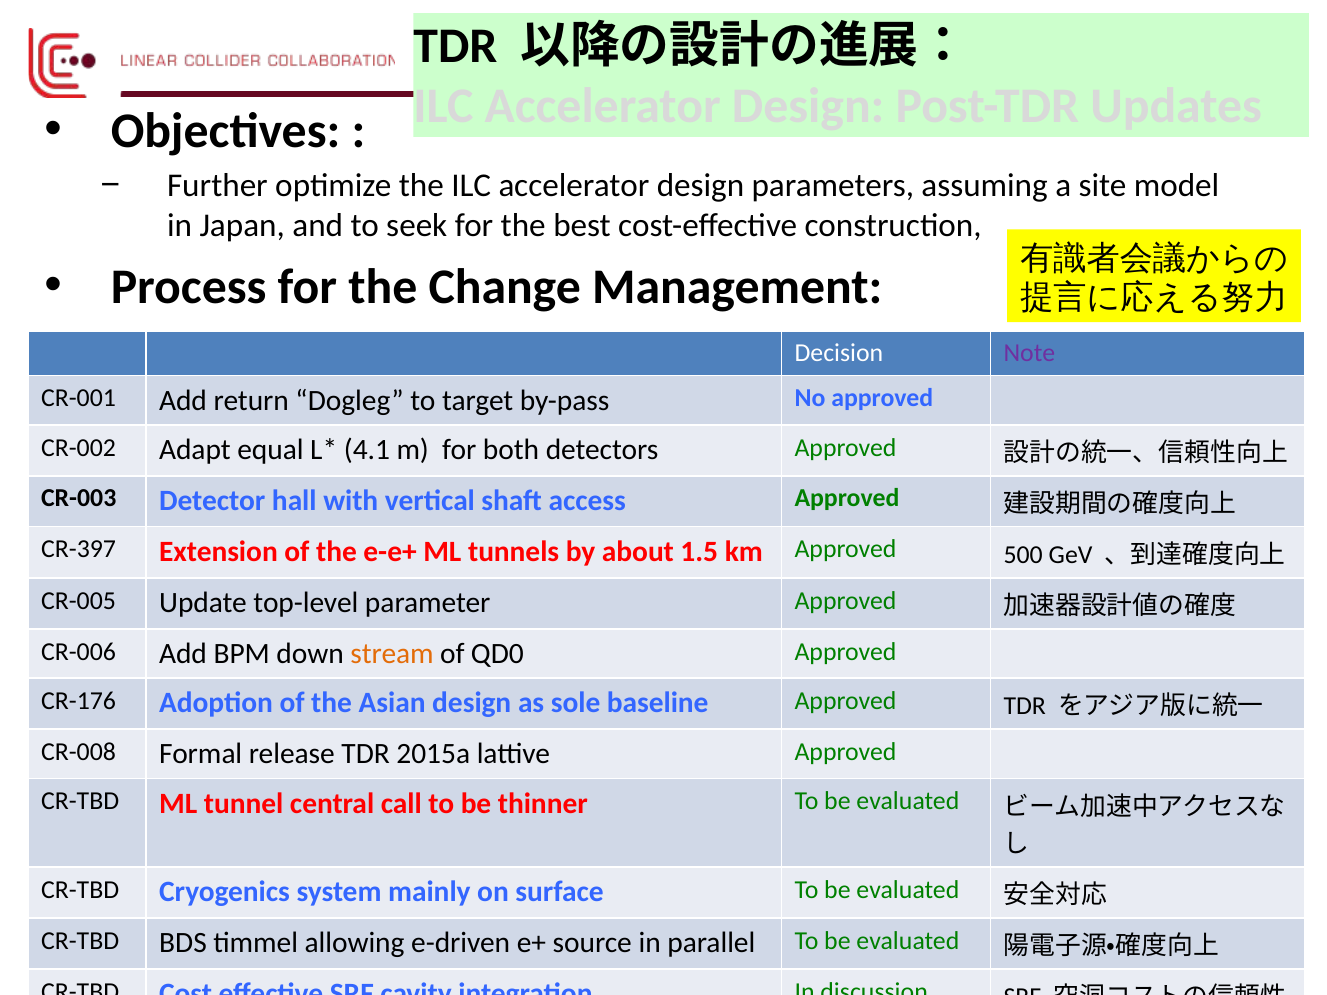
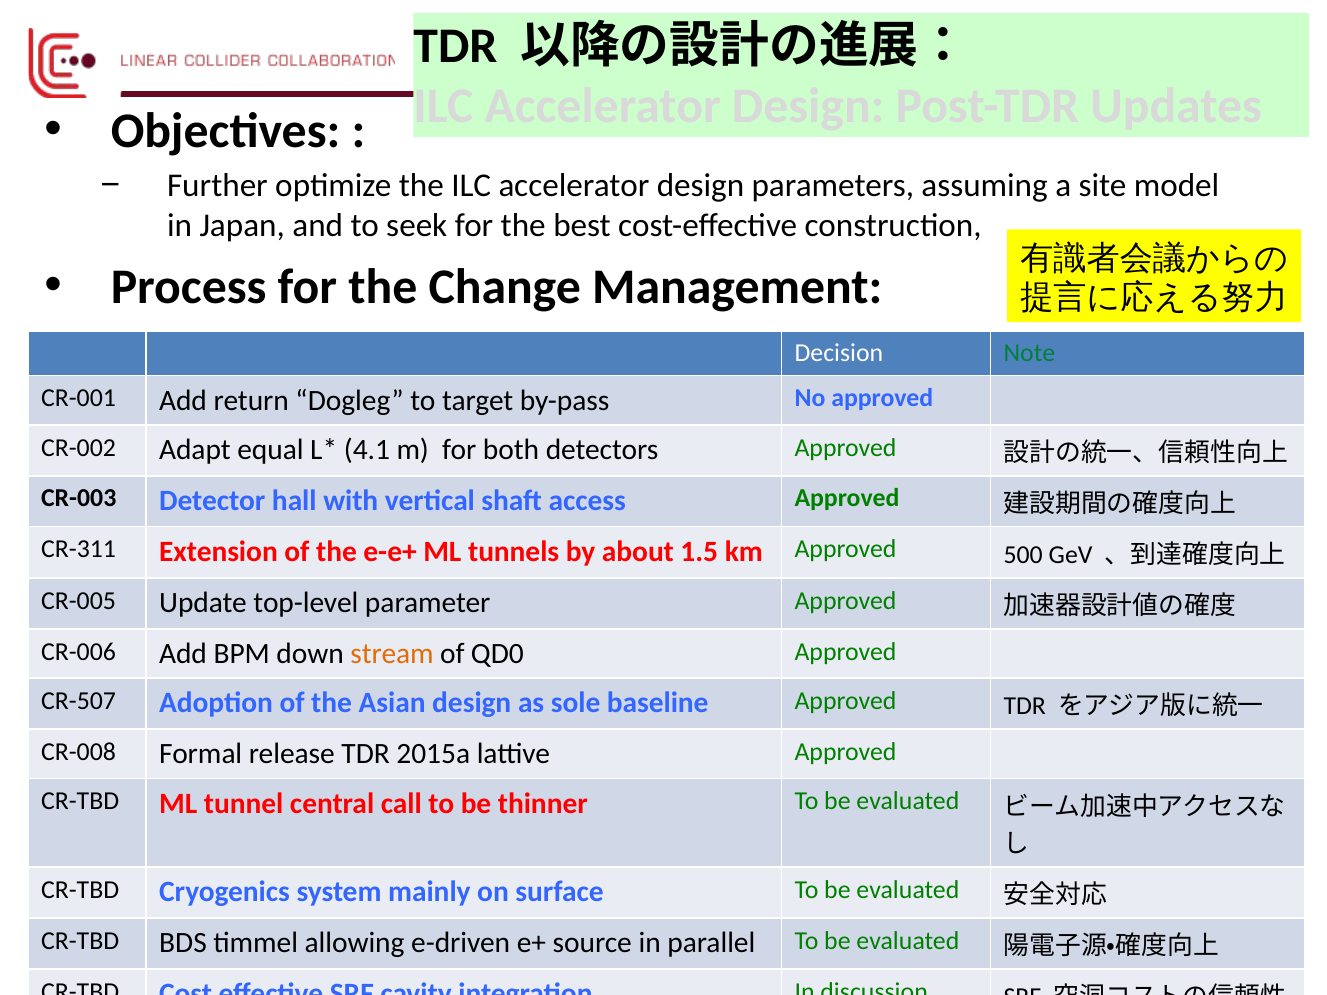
Note colour: purple -> green
CR-397: CR-397 -> CR-311
CR-176: CR-176 -> CR-507
